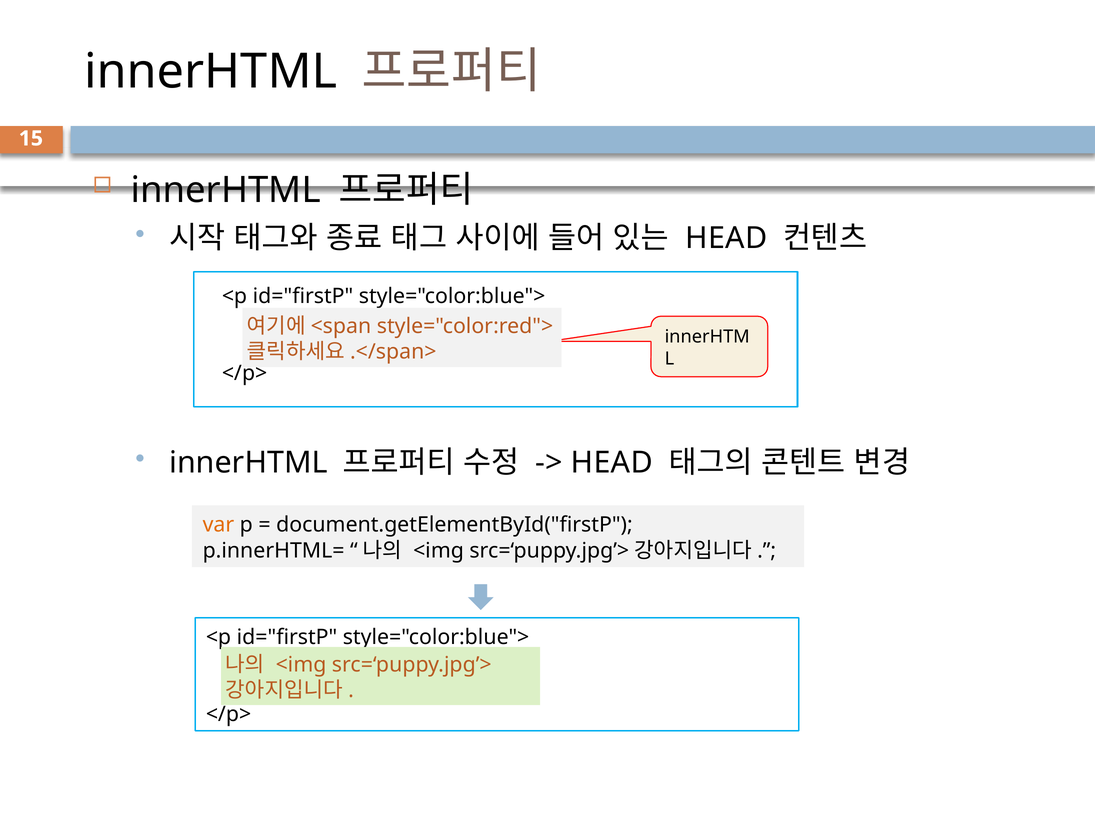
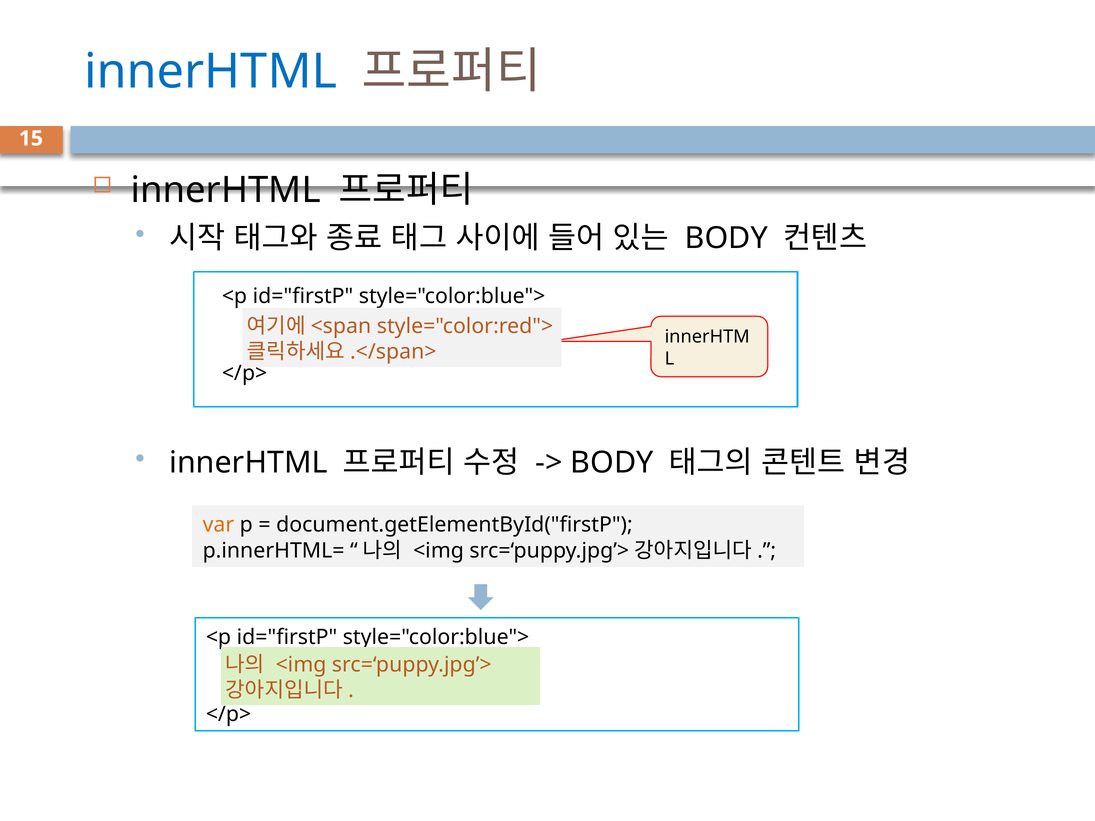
innerHTML at (211, 71) colour: black -> blue
HEAD at (726, 238): HEAD -> BODY
HEAD at (612, 463): HEAD -> BODY
